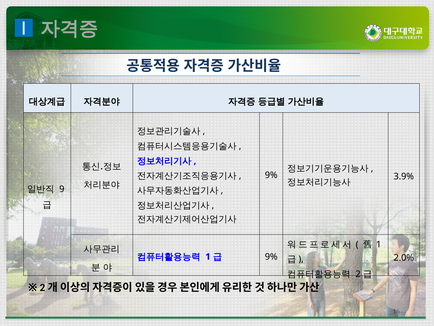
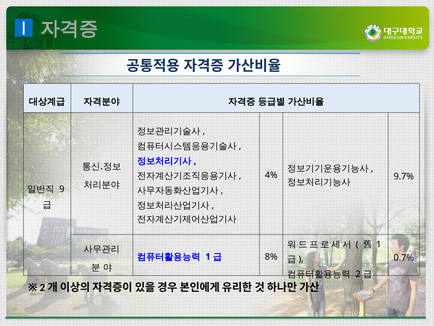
9% at (271, 175): 9% -> 4%
3.9%: 3.9% -> 9.7%
9% at (271, 256): 9% -> 8%
2.0%: 2.0% -> 0.7%
